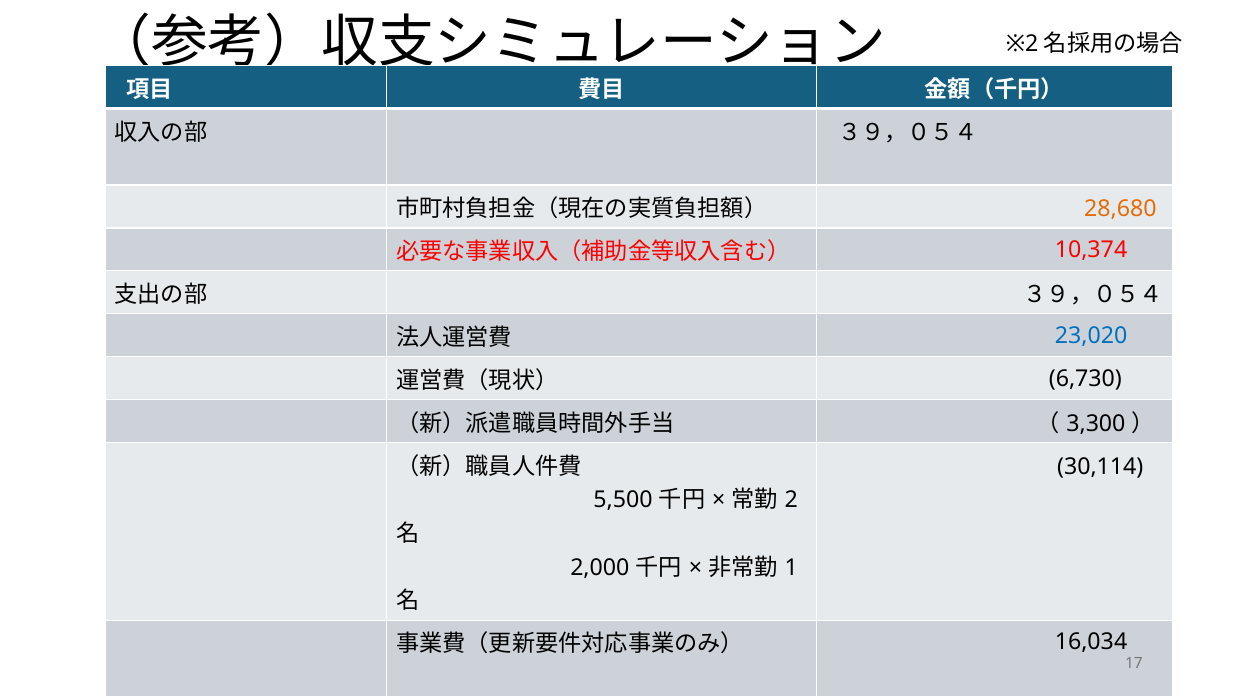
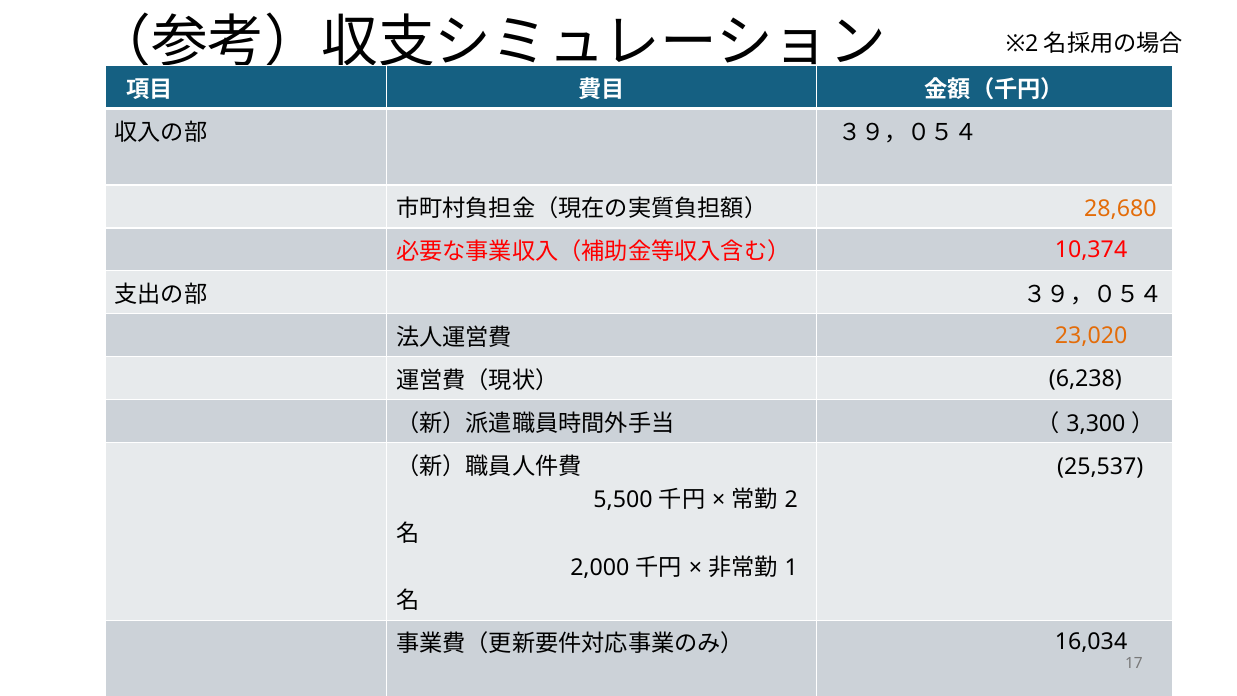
23,020 colour: blue -> orange
6,730: 6,730 -> 6,238
30,114: 30,114 -> 25,537
